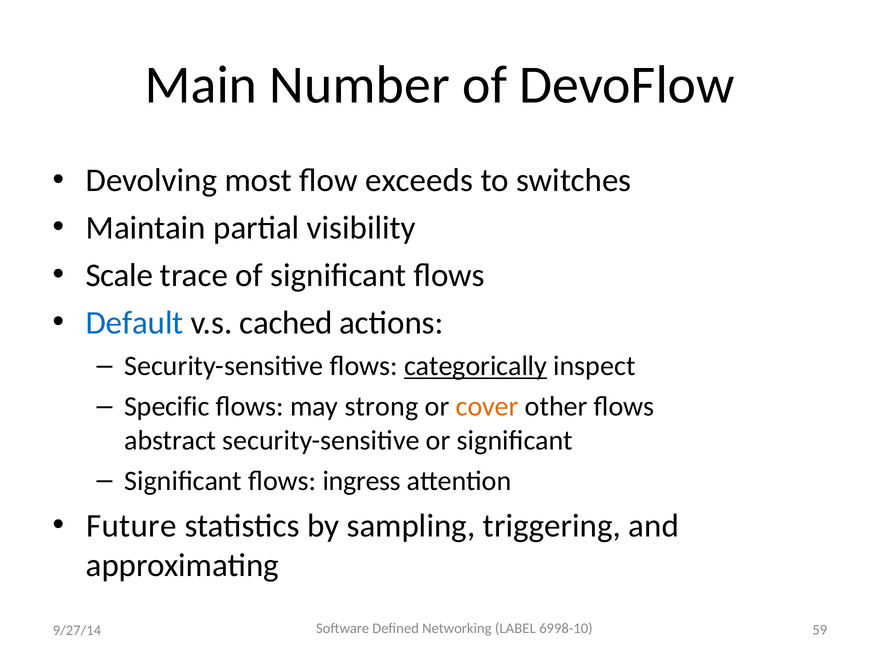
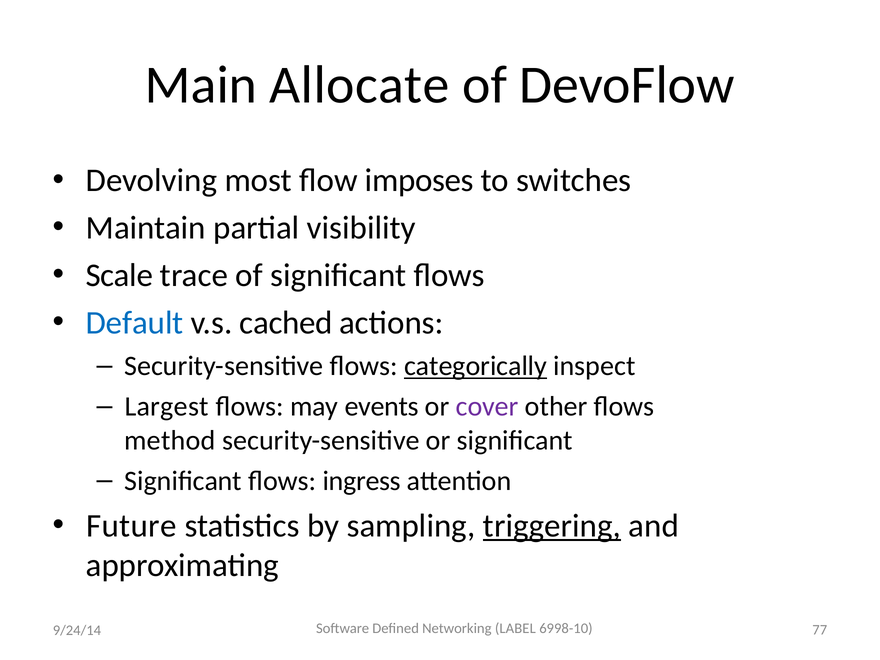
Number: Number -> Allocate
exceeds: exceeds -> imposes
Specific: Specific -> Largest
strong: strong -> events
cover colour: orange -> purple
abstract: abstract -> method
triggering underline: none -> present
59: 59 -> 77
9/27/14: 9/27/14 -> 9/24/14
